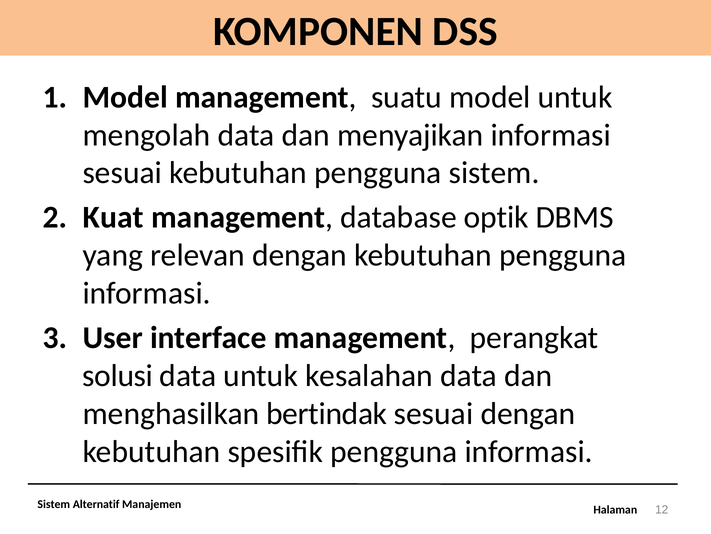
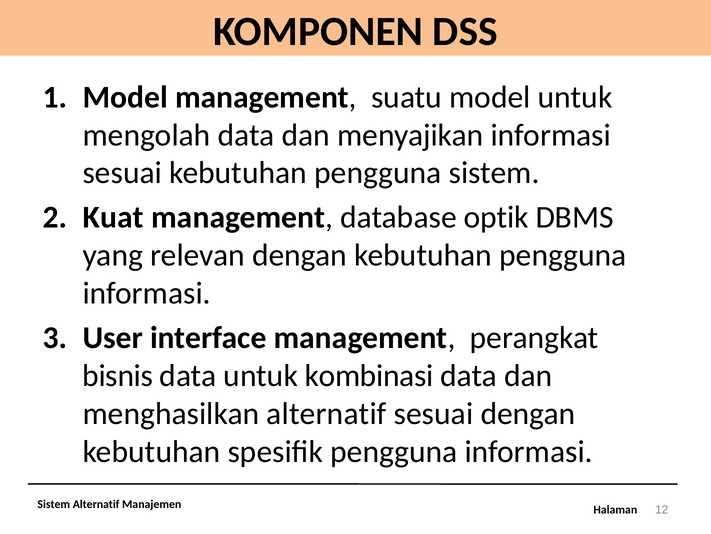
solusi: solusi -> bisnis
kesalahan: kesalahan -> kombinasi
menghasilkan bertindak: bertindak -> alternatif
